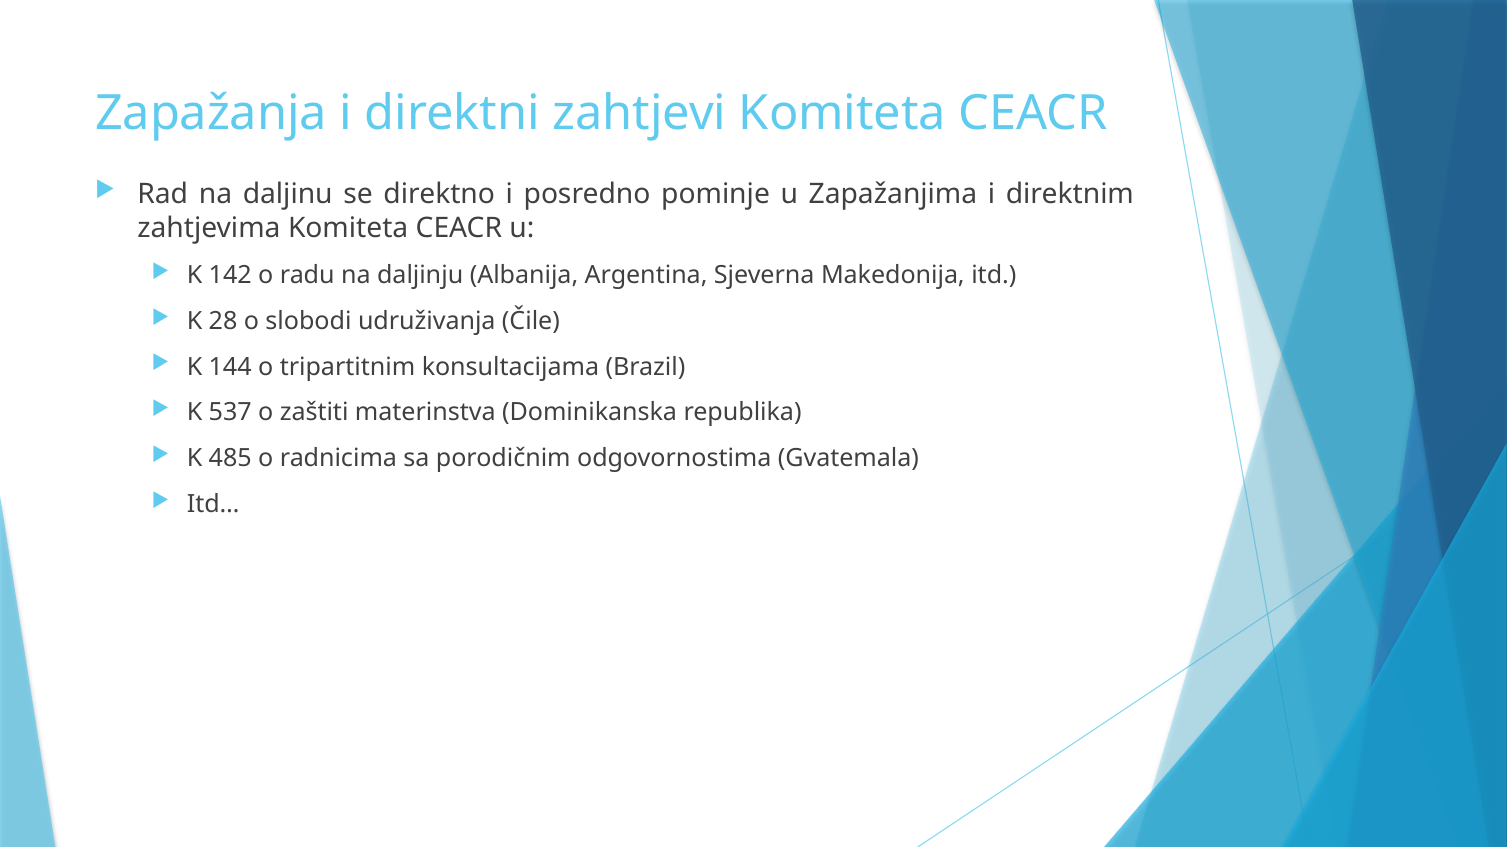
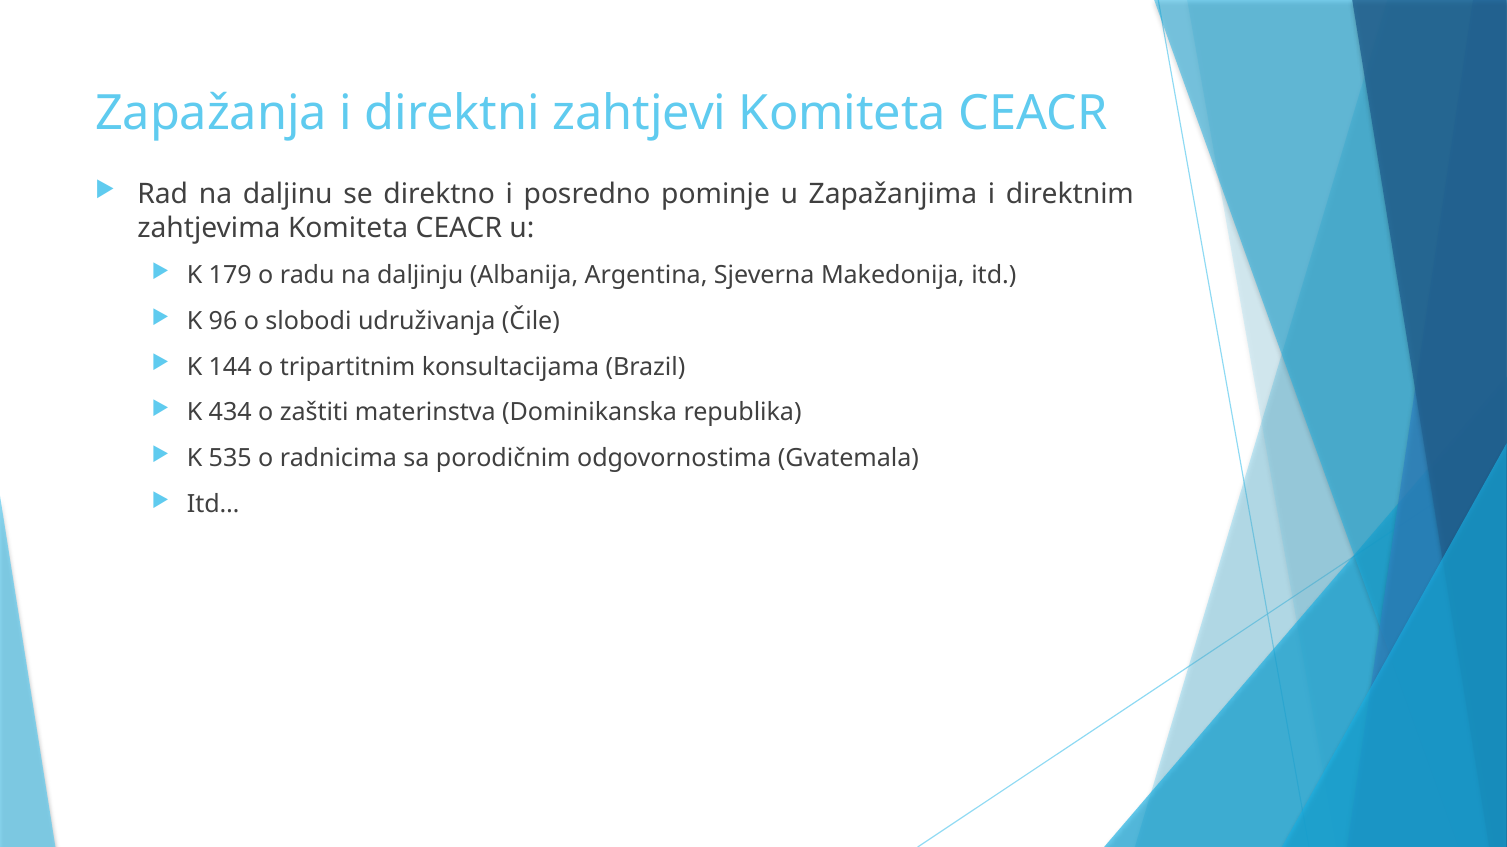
142: 142 -> 179
28: 28 -> 96
537: 537 -> 434
485: 485 -> 535
